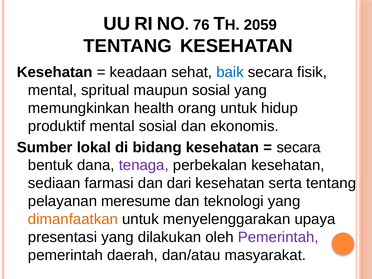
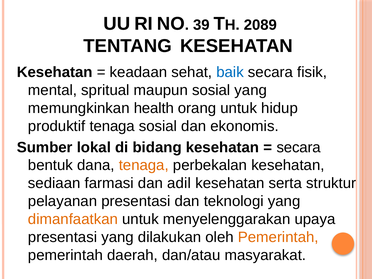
76: 76 -> 39
2059: 2059 -> 2089
produktif mental: mental -> tenaga
tenaga at (144, 165) colour: purple -> orange
dari: dari -> adil
serta tentang: tentang -> struktur
pelayanan meresume: meresume -> presentasi
Pemerintah at (278, 237) colour: purple -> orange
